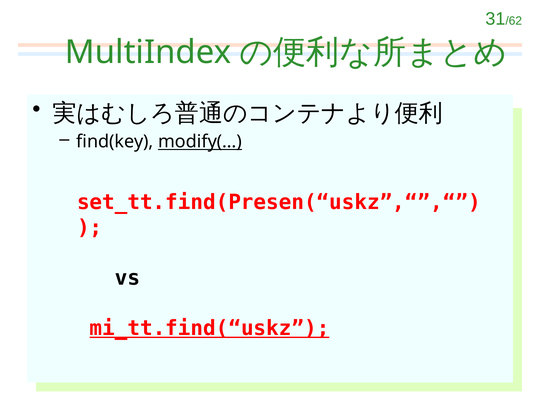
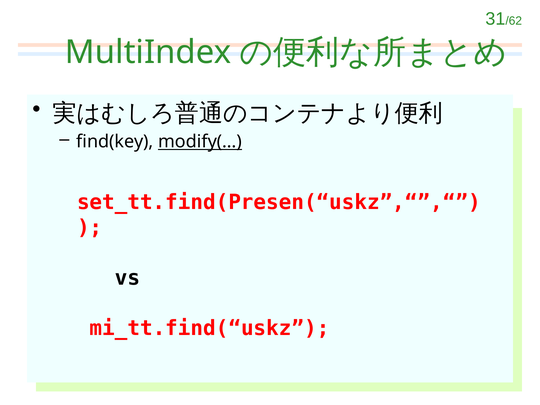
mi_tt.find(“uskz underline: present -> none
